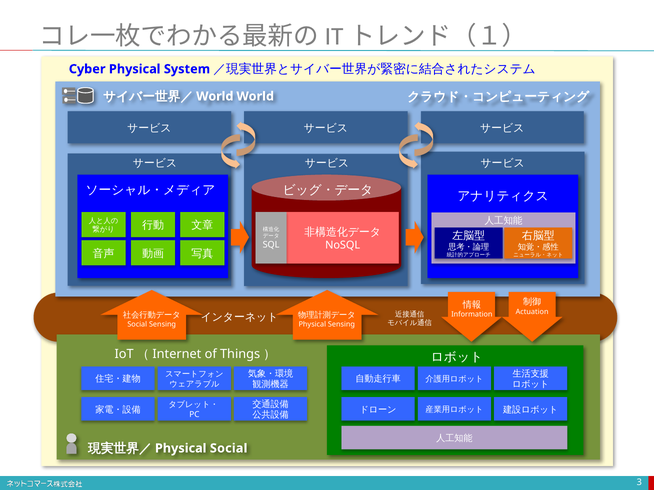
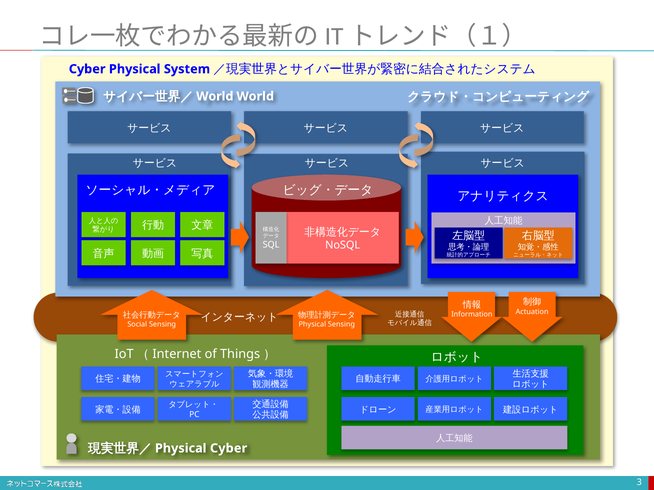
Physical Social: Social -> Cyber
